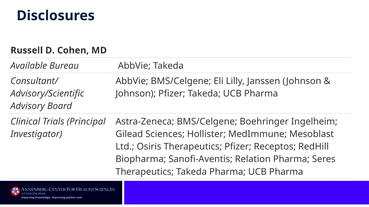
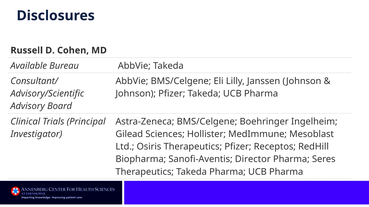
Relation: Relation -> Director
